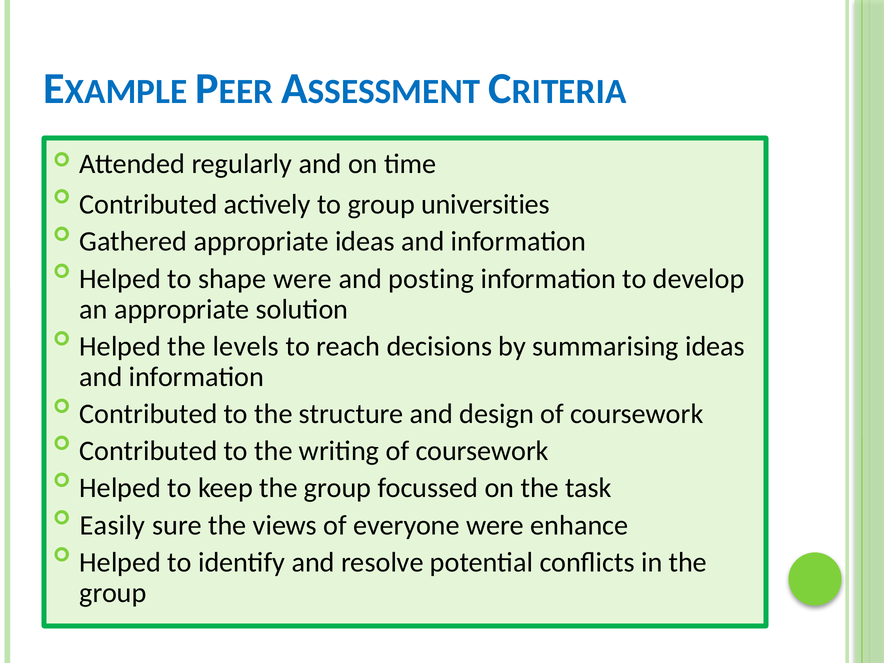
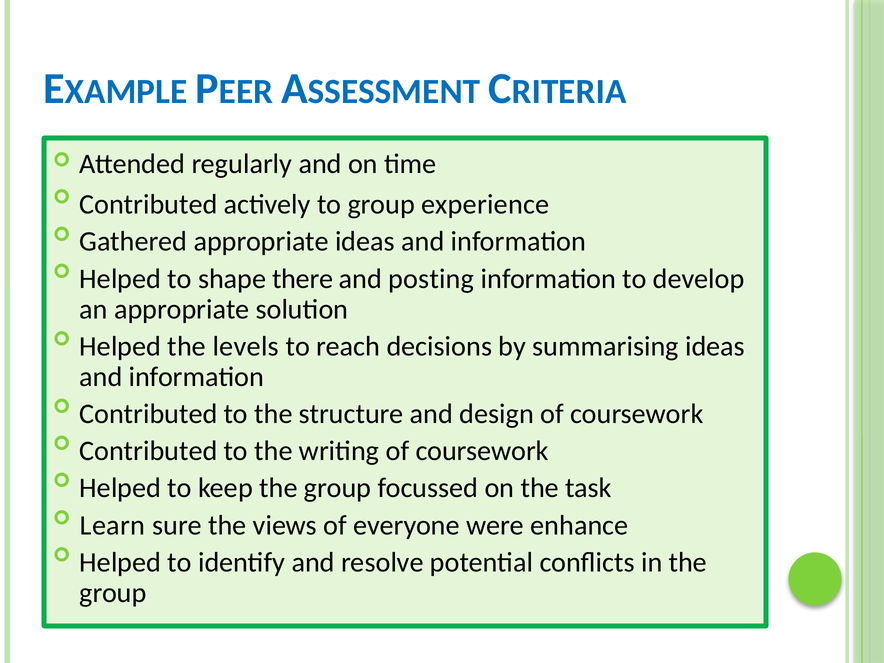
universities: universities -> experience
shape were: were -> there
Easily: Easily -> Learn
